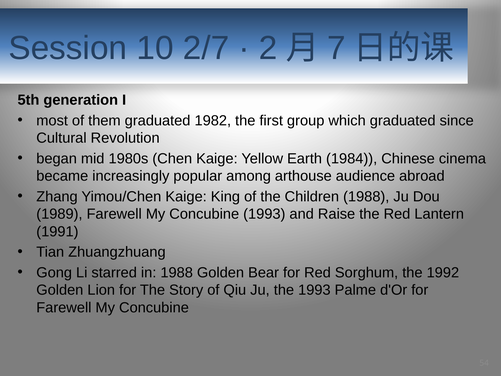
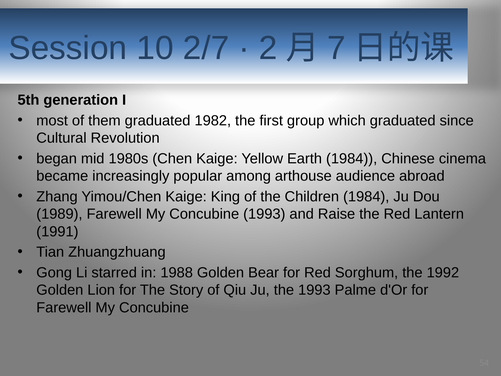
Children 1988: 1988 -> 1984
